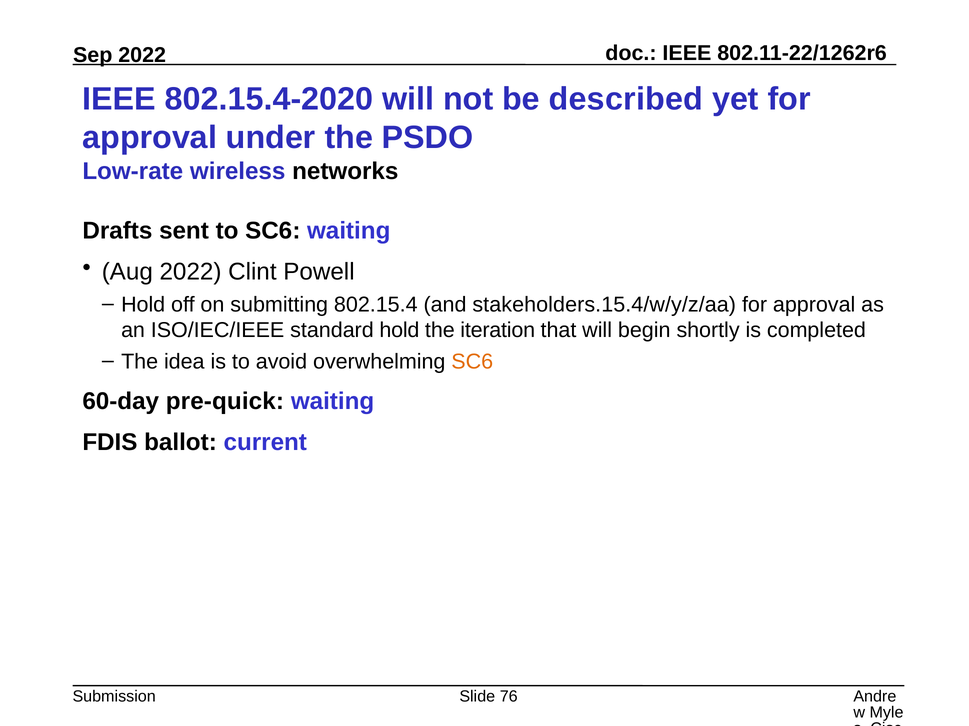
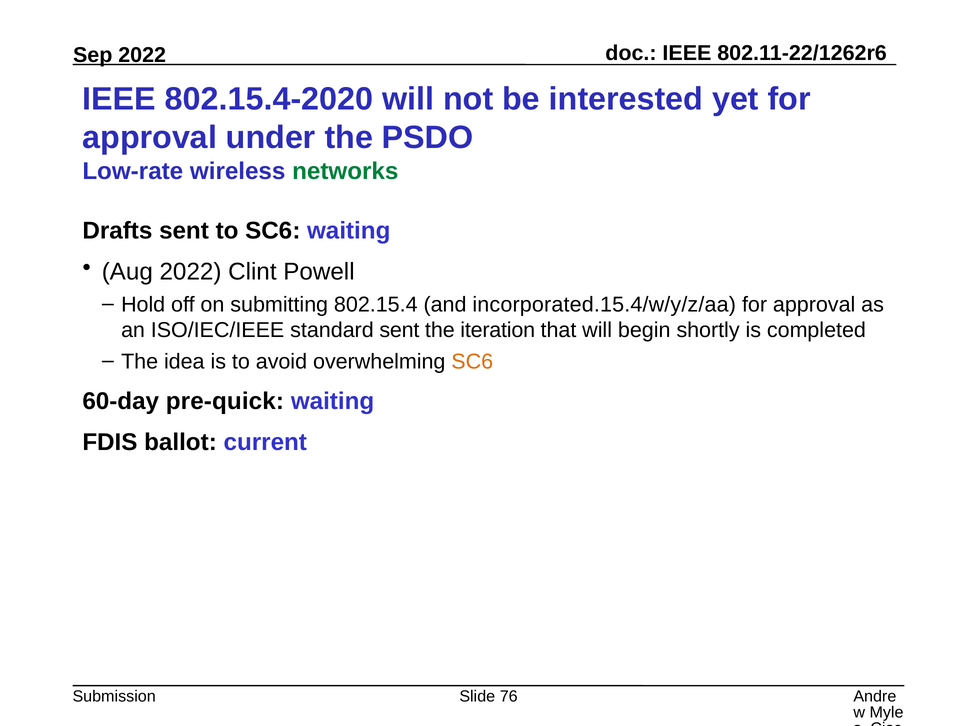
described: described -> interested
networks colour: black -> green
stakeholders.15.4/w/y/z/aa: stakeholders.15.4/w/y/z/aa -> incorporated.15.4/w/y/z/aa
standard hold: hold -> sent
